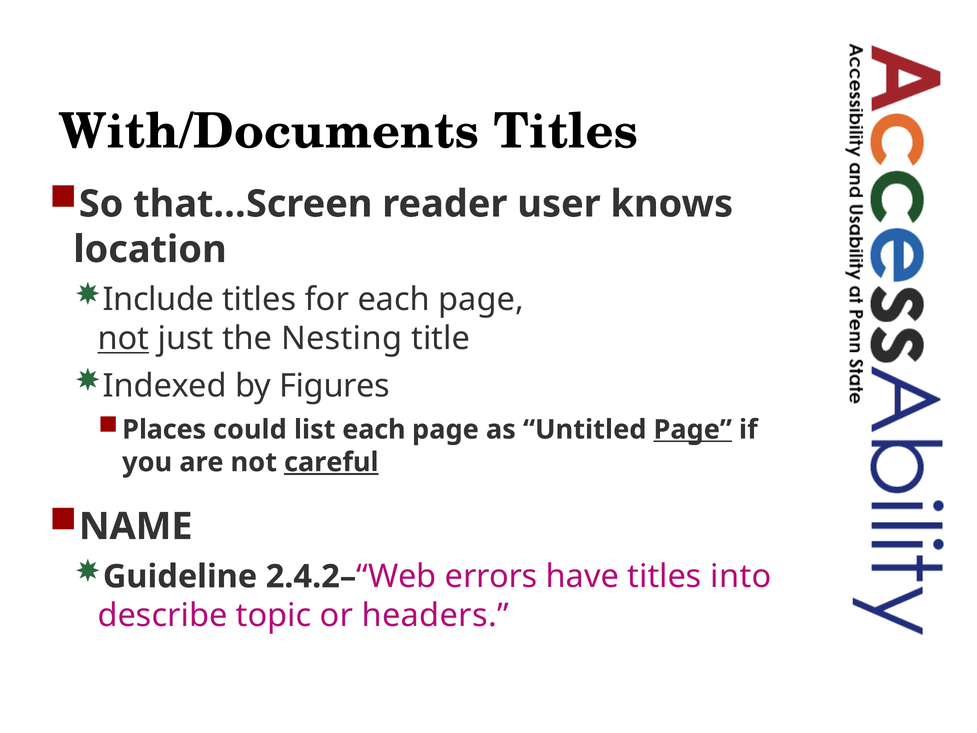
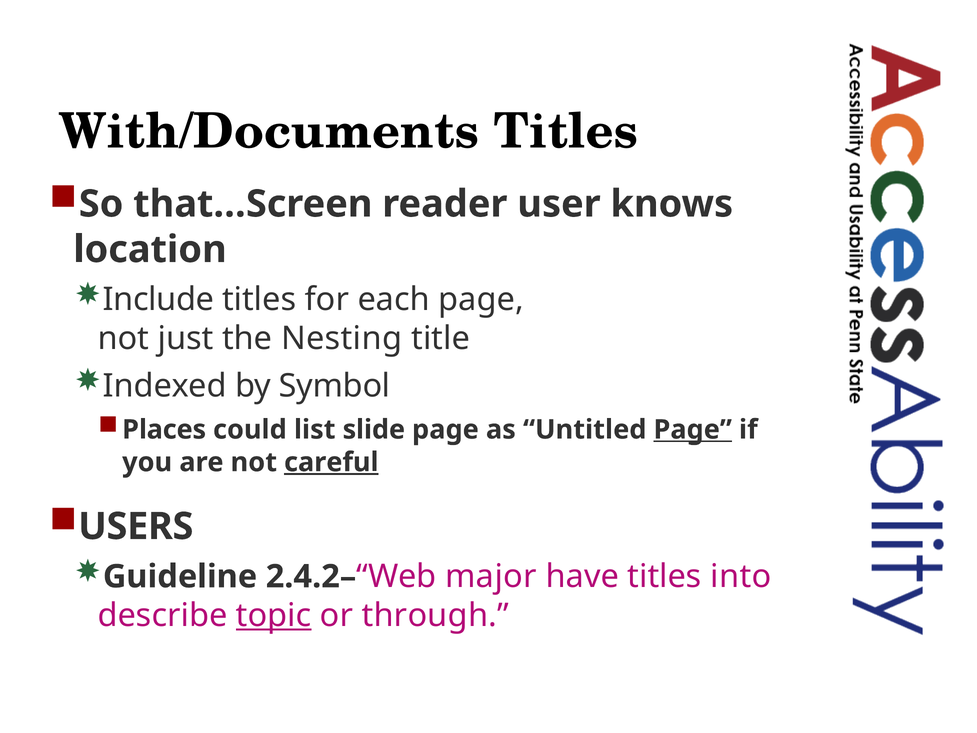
not at (123, 339) underline: present -> none
Figures: Figures -> Symbol
list each: each -> slide
NAME: NAME -> USERS
errors: errors -> major
topic underline: none -> present
headers: headers -> through
